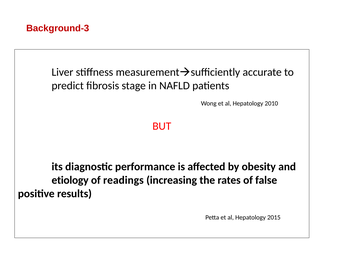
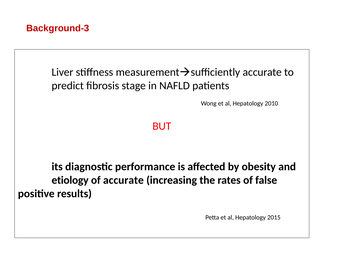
of readings: readings -> accurate
